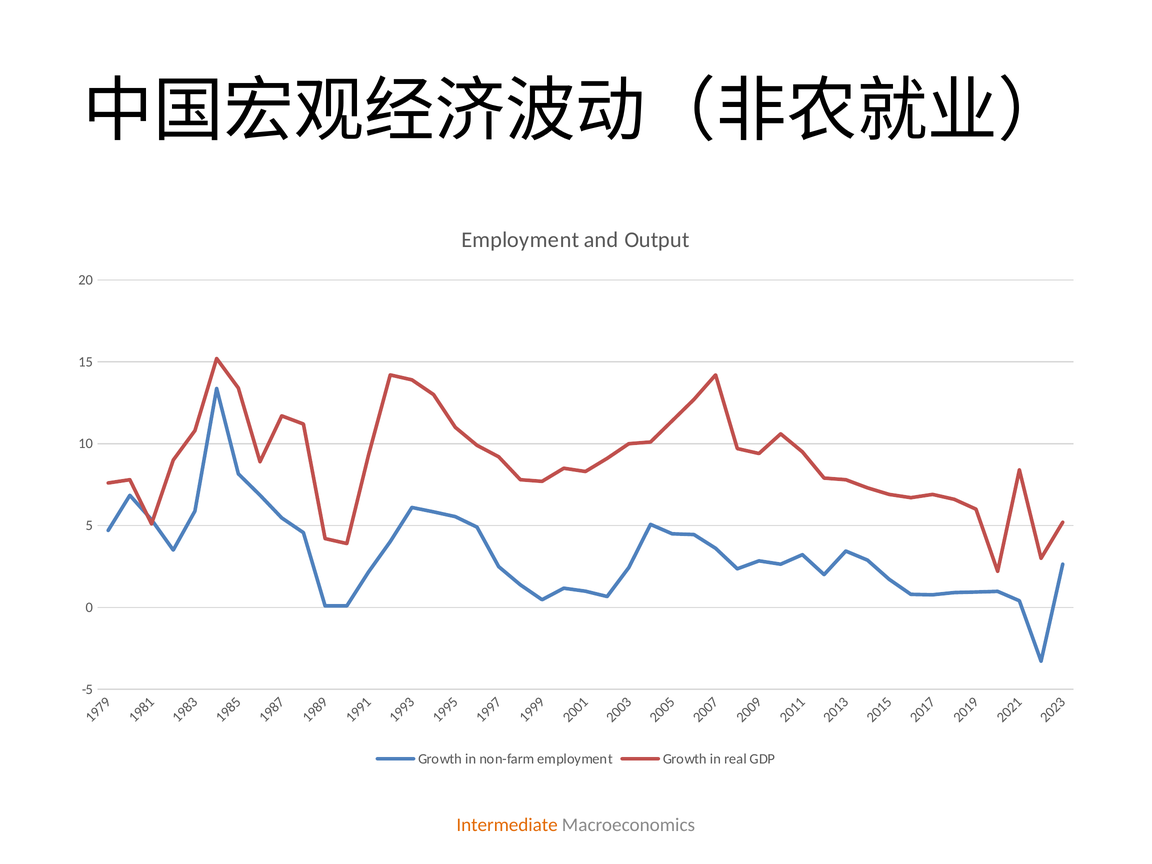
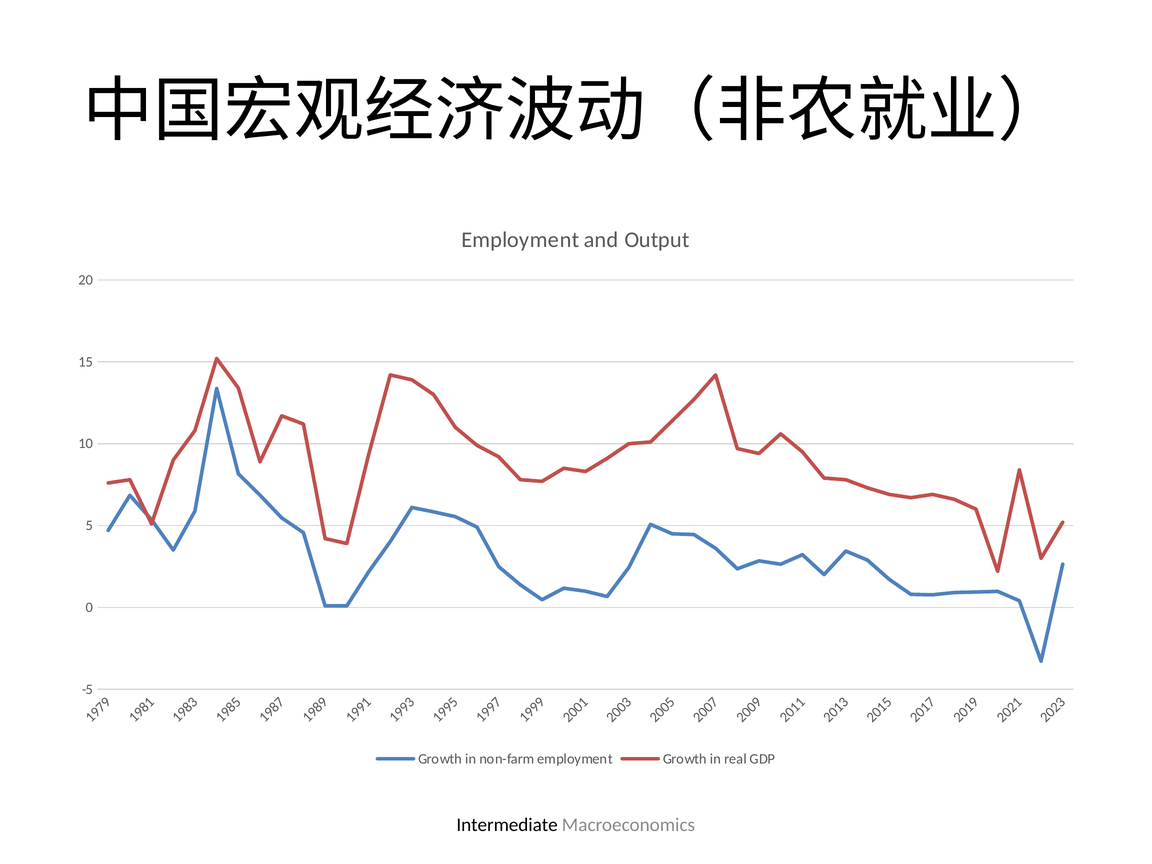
Intermediate colour: orange -> black
